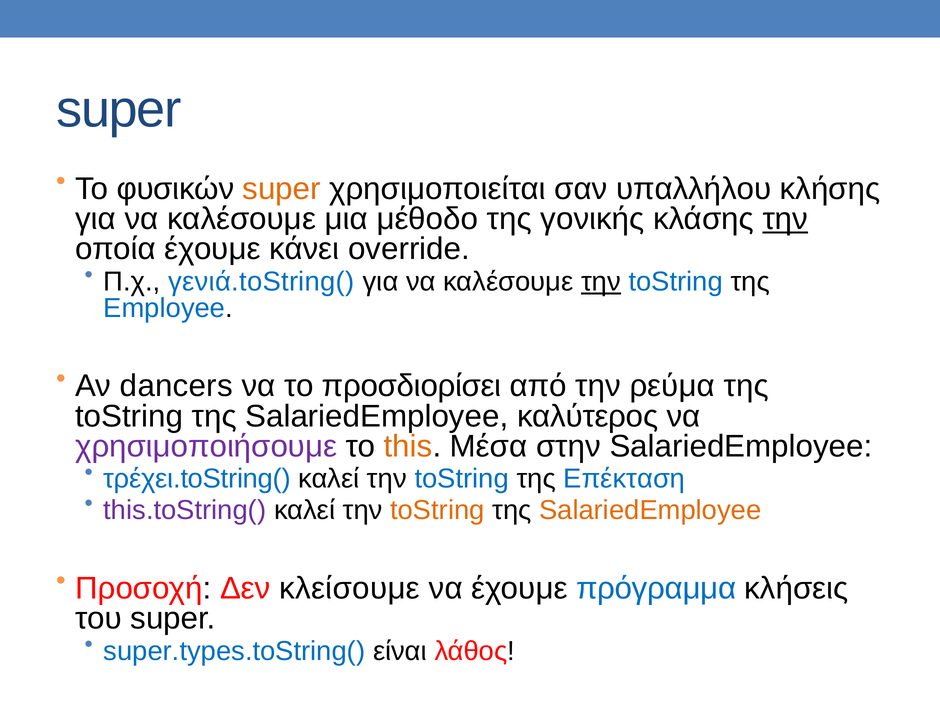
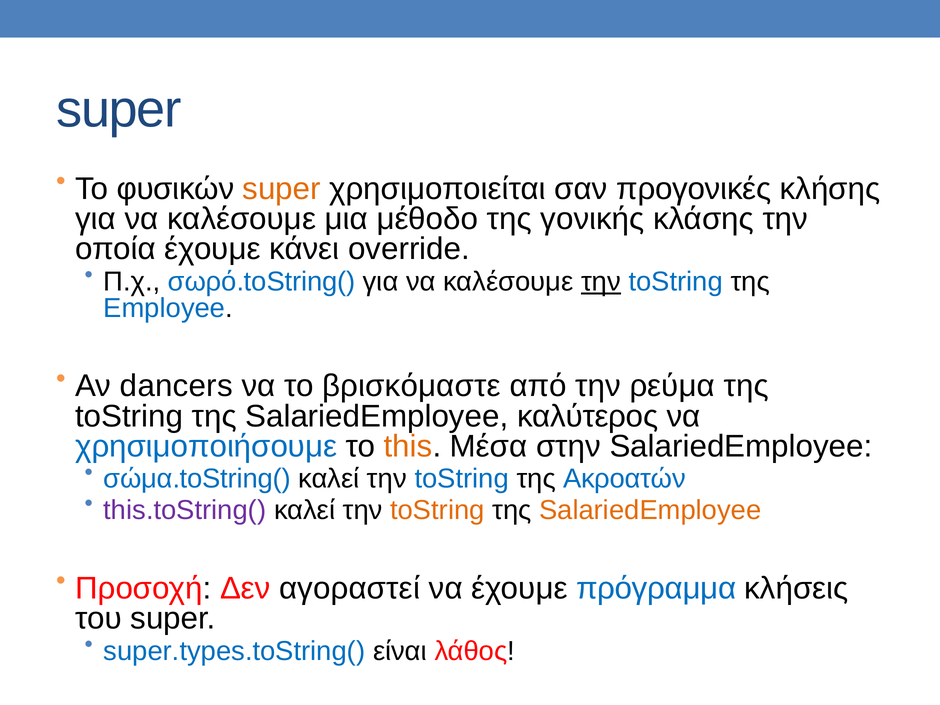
υπαλλήλου: υπαλλήλου -> προγονικές
την at (785, 219) underline: present -> none
γενιά.toString(: γενιά.toString( -> σωρό.toString(
προσδιορίσει: προσδιορίσει -> βρισκόμαστε
χρησιμοποιήσουμε colour: purple -> blue
τρέχει.toString(: τρέχει.toString( -> σώμα.toString(
Επέκταση: Επέκταση -> Ακροατών
κλείσουμε: κλείσουμε -> αγοραστεί
